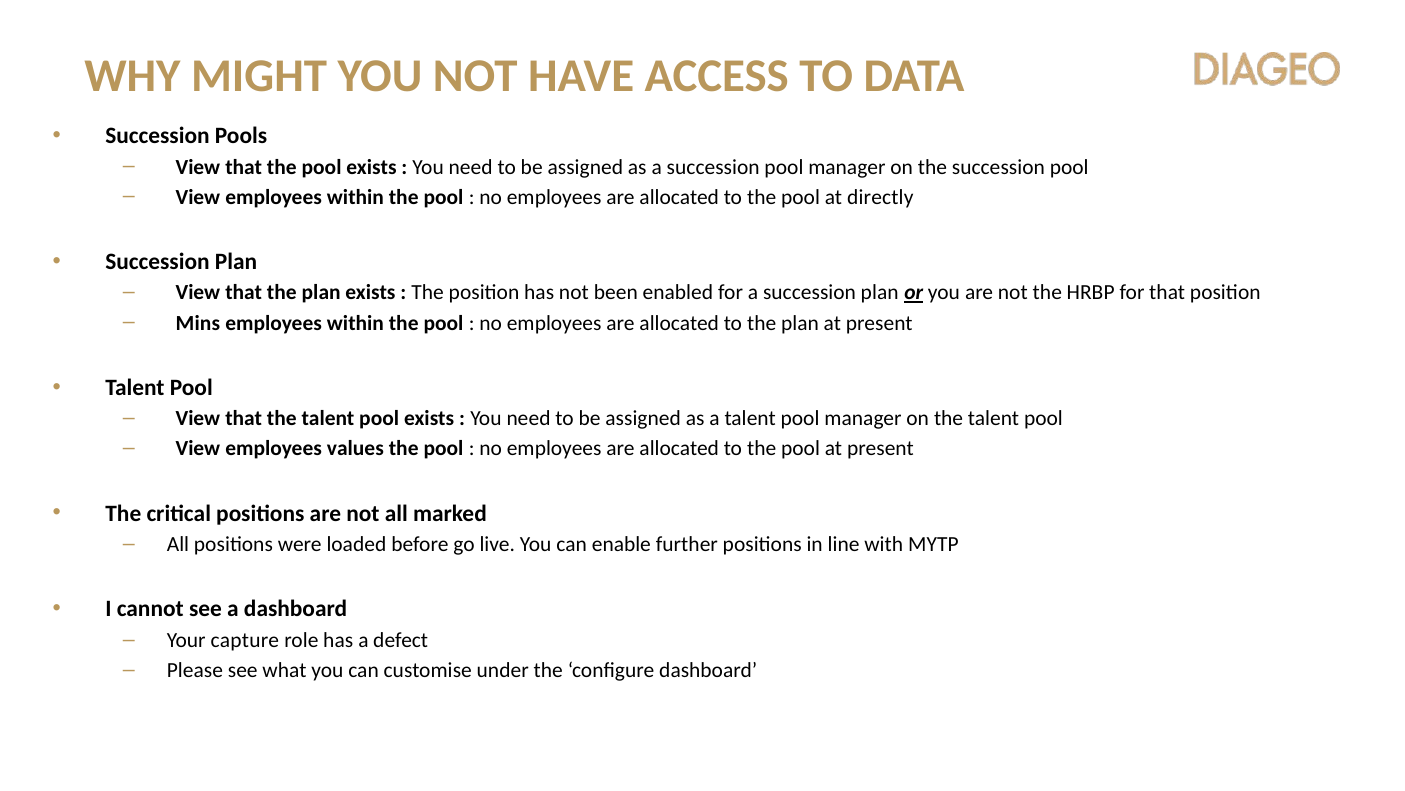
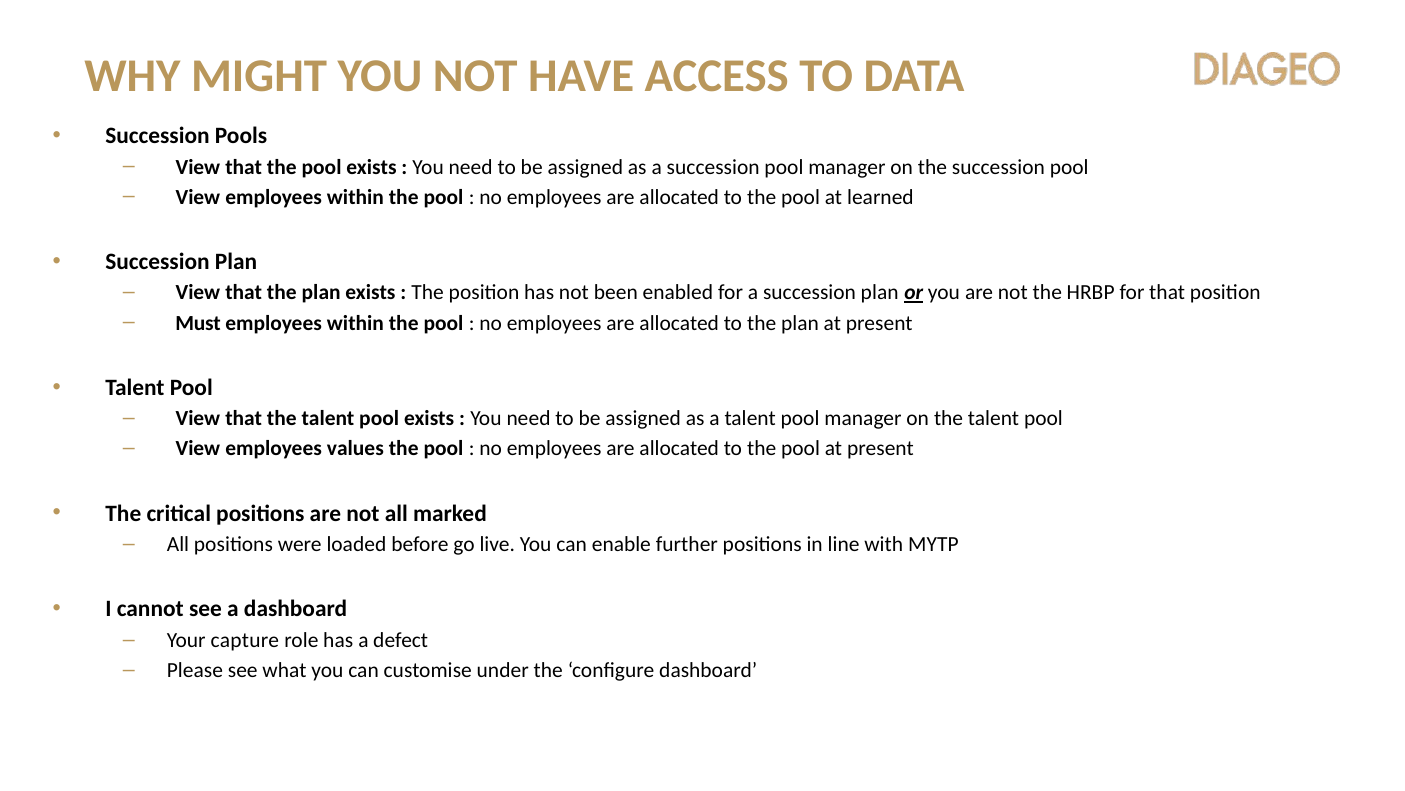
directly: directly -> learned
Mins: Mins -> Must
